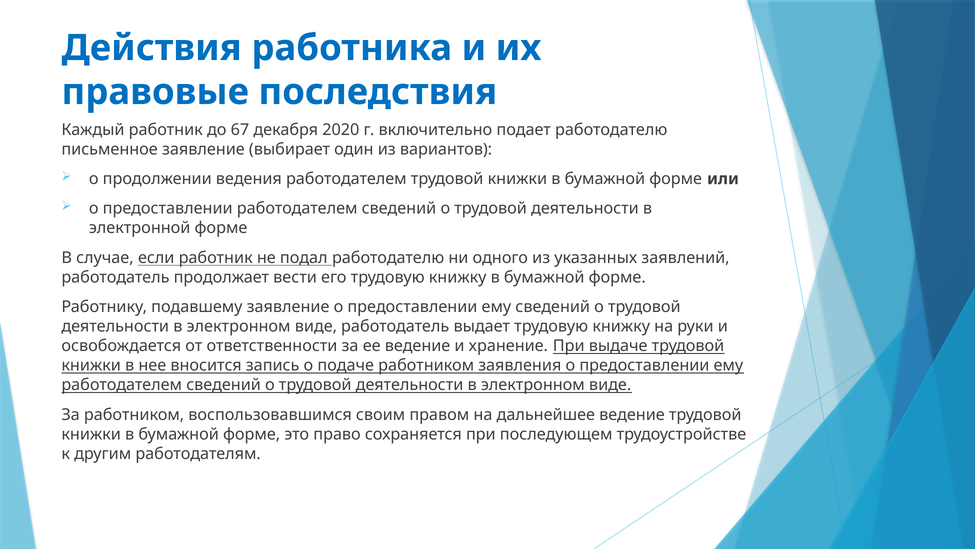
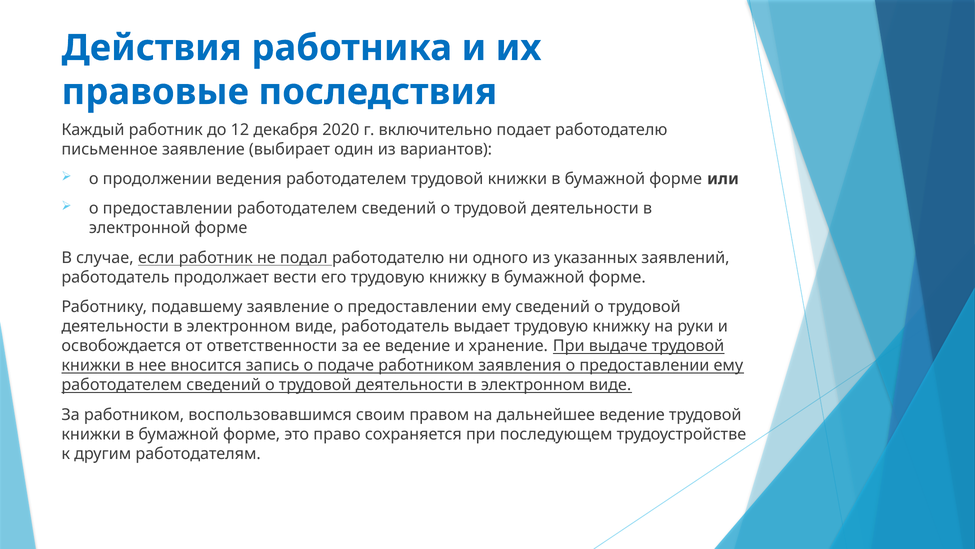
67: 67 -> 12
